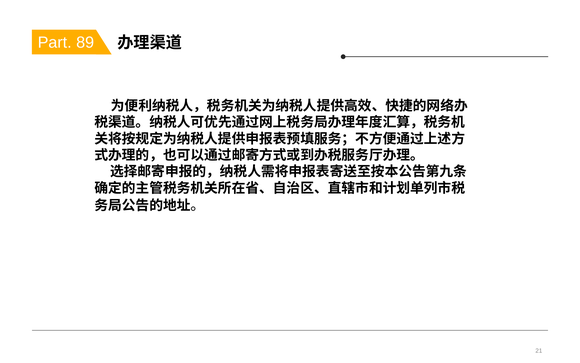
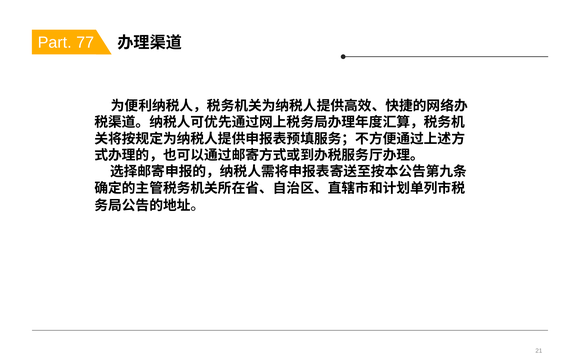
89: 89 -> 77
